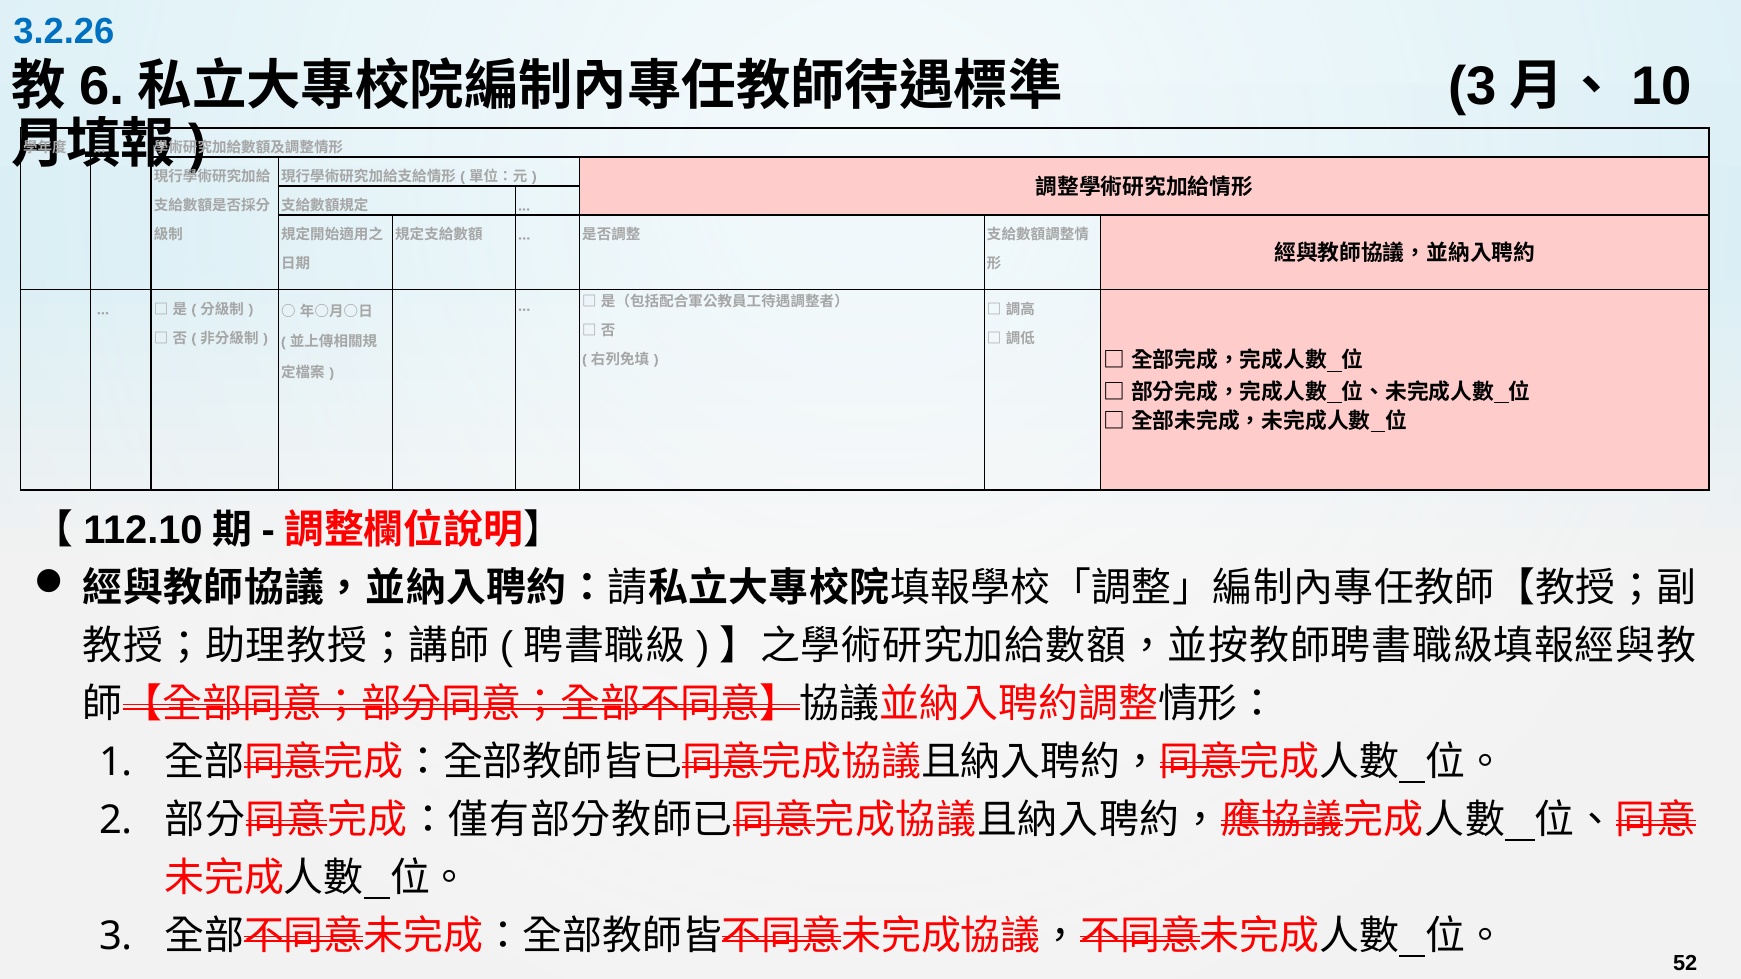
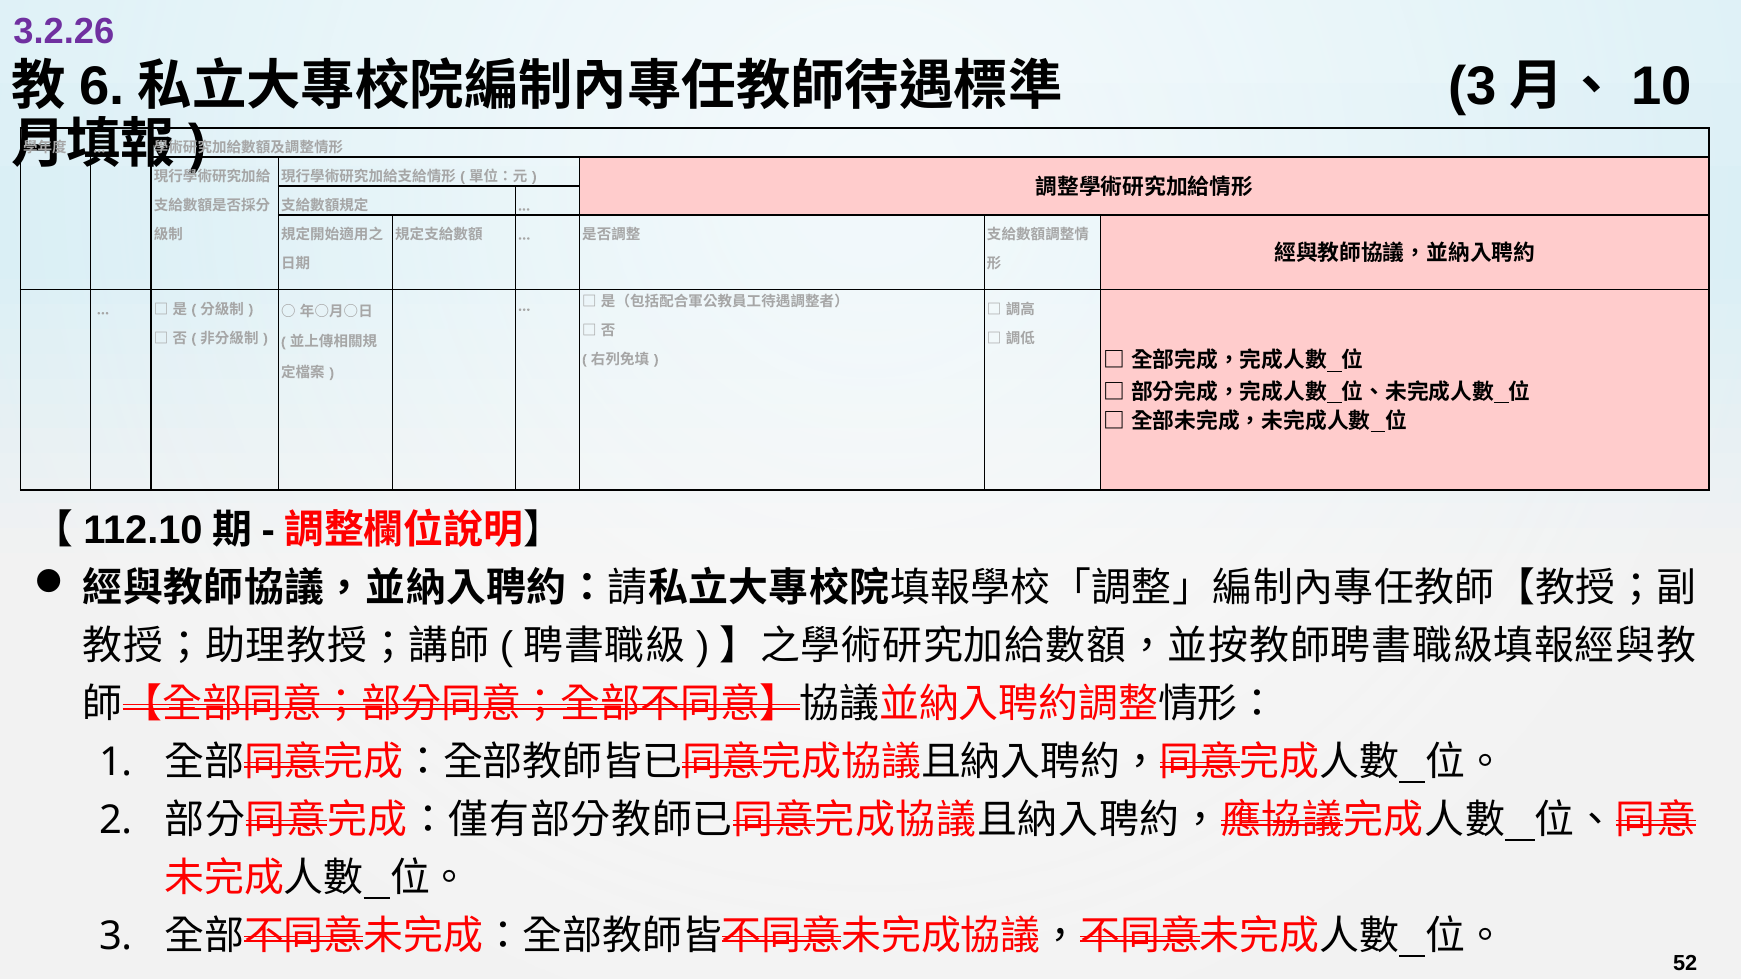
3.2.26 colour: blue -> purple
